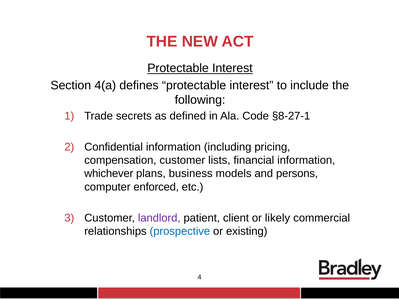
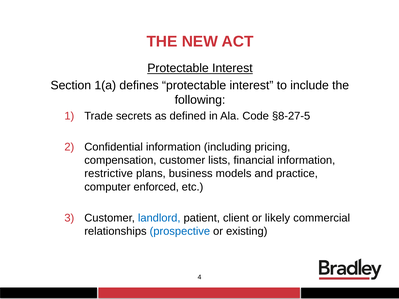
4(a: 4(a -> 1(a
§8-27-1: §8-27-1 -> §8-27-5
whichever: whichever -> restrictive
persons: persons -> practice
landlord colour: purple -> blue
